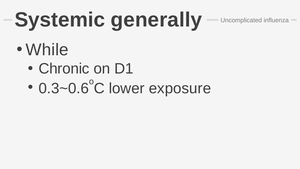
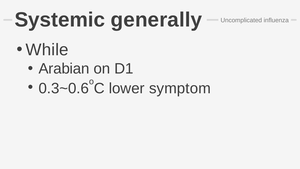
Chronic: Chronic -> Arabian
exposure: exposure -> symptom
